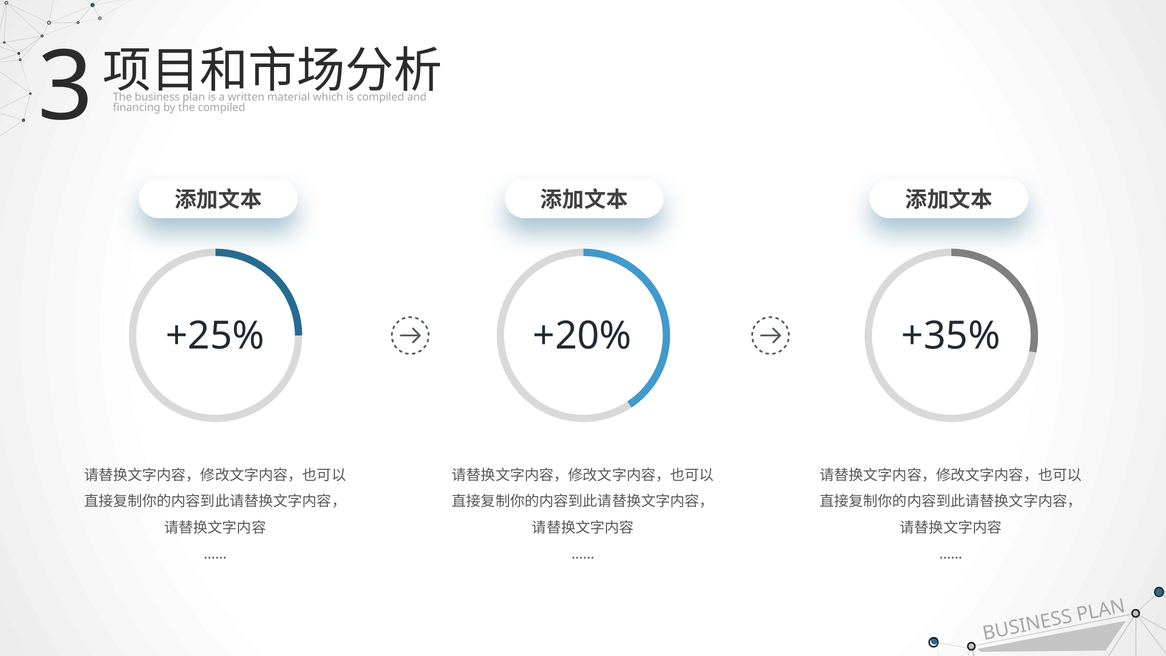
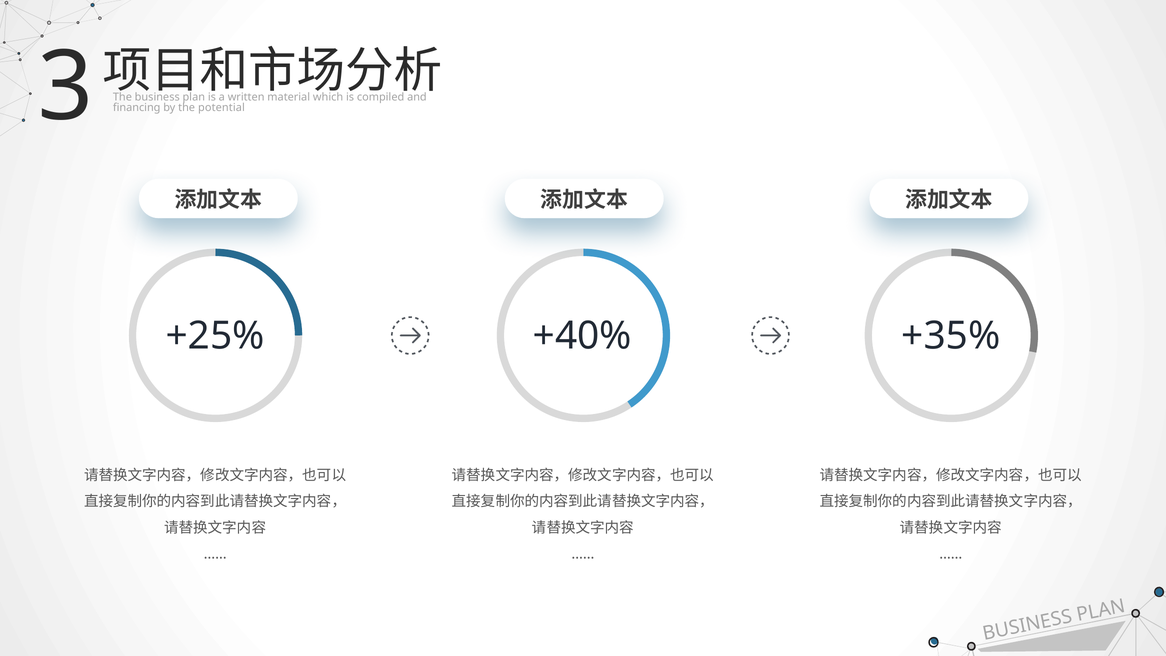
the compiled: compiled -> potential
+20%: +20% -> +40%
